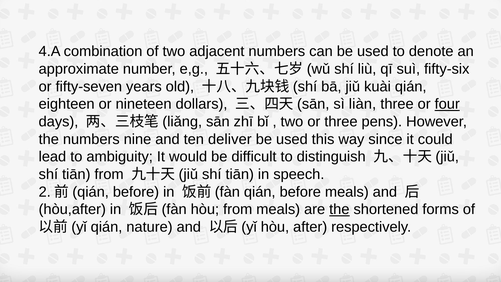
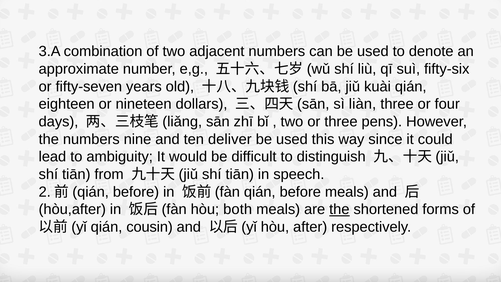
4.A: 4.A -> 3.A
four underline: present -> none
hòu from: from -> both
nature: nature -> cousin
